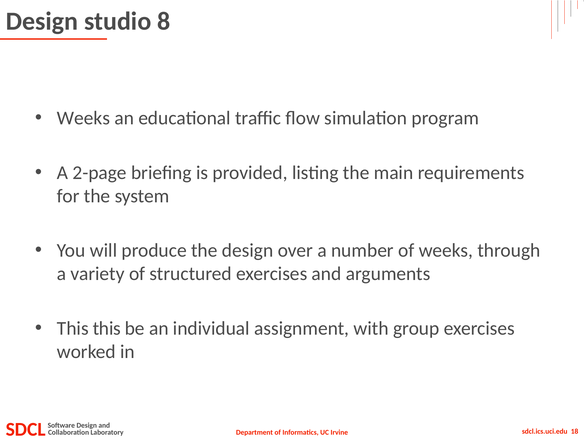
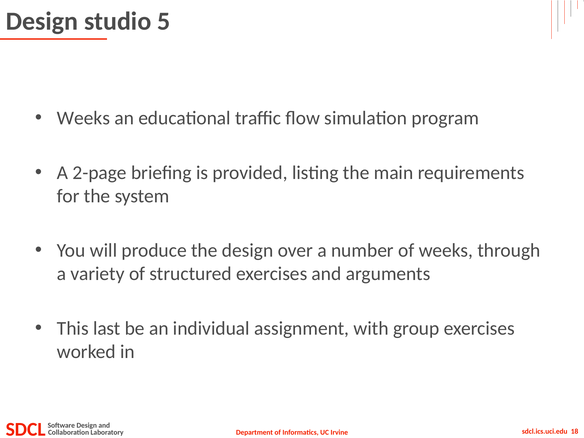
8: 8 -> 5
This this: this -> last
